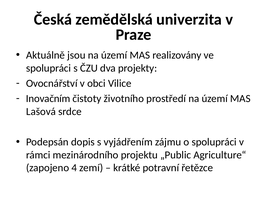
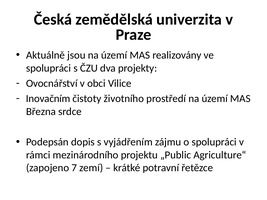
Lašová: Lašová -> Března
4: 4 -> 7
